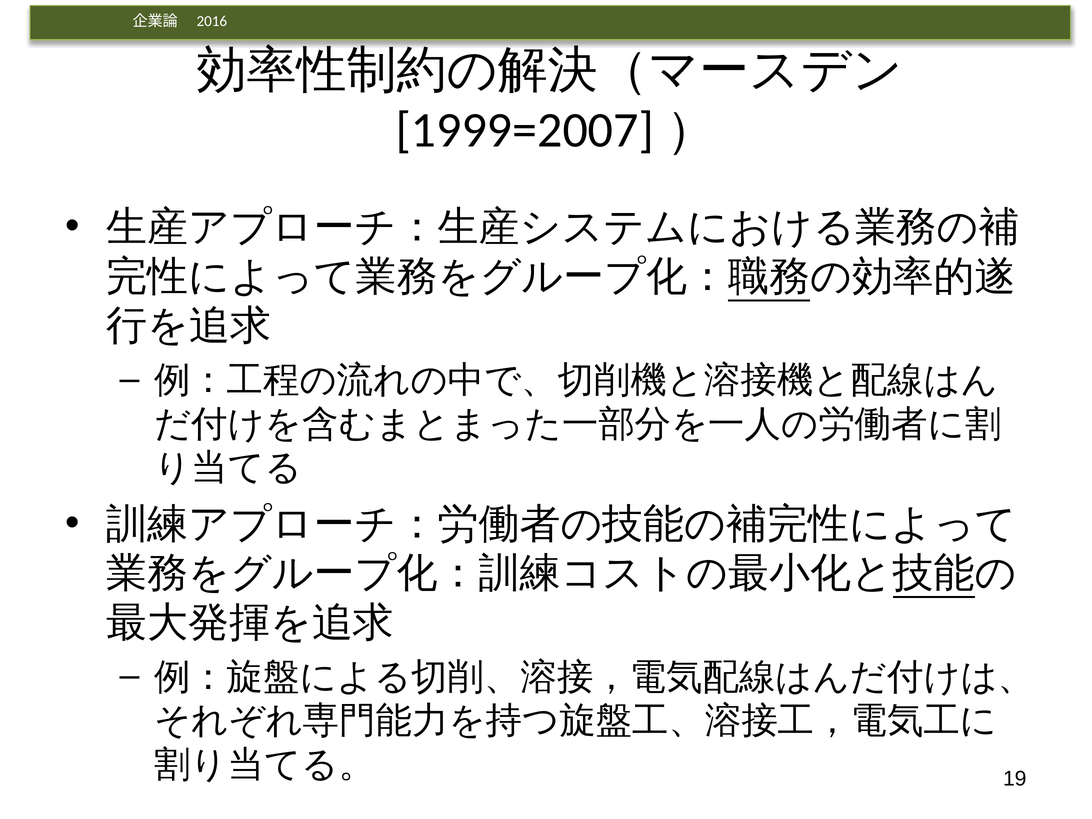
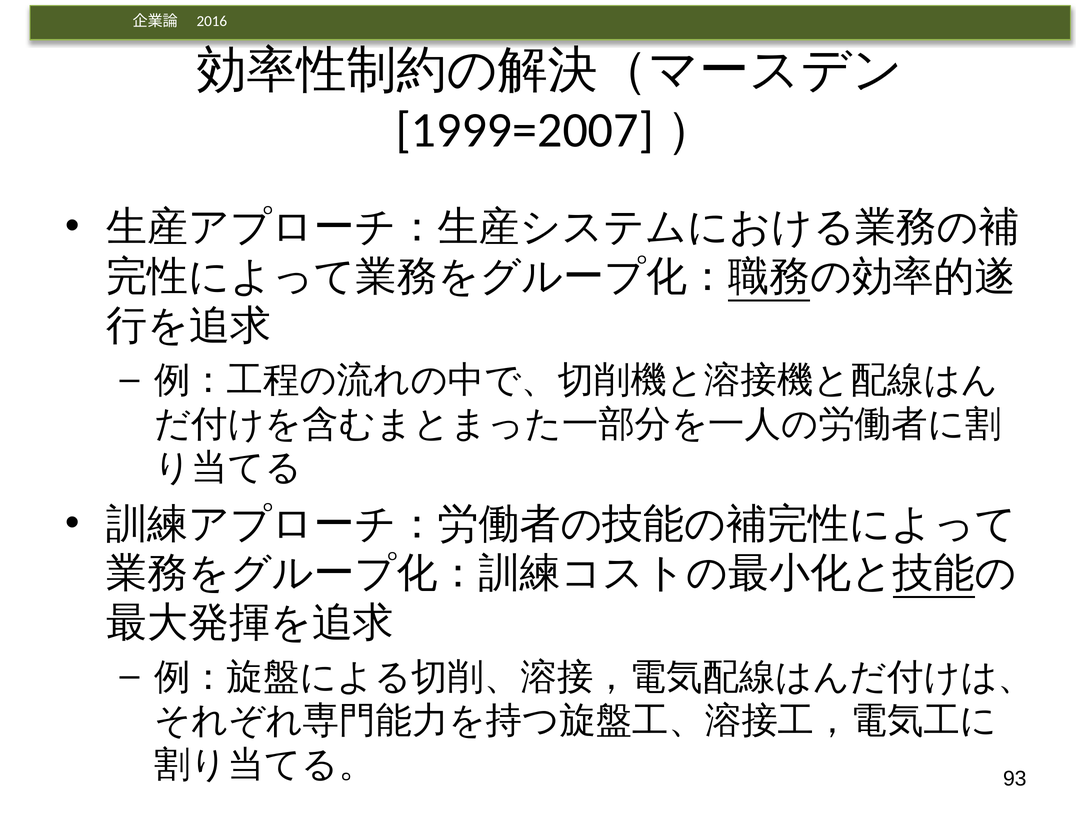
19: 19 -> 93
